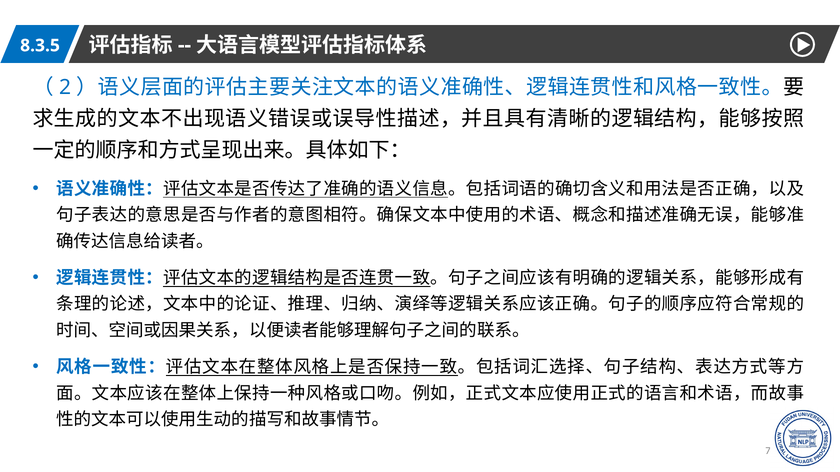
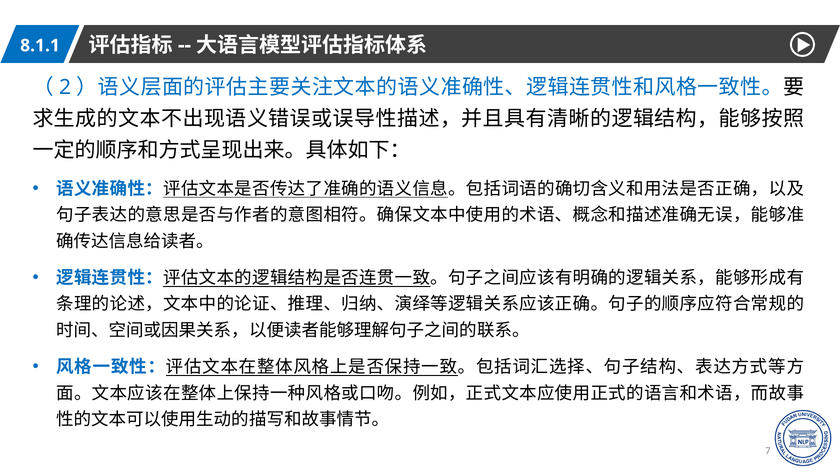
8.3.5: 8.3.5 -> 8.1.1
